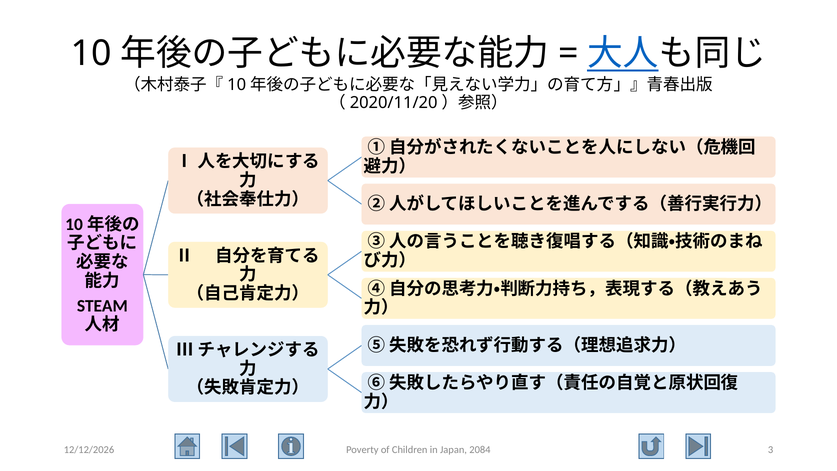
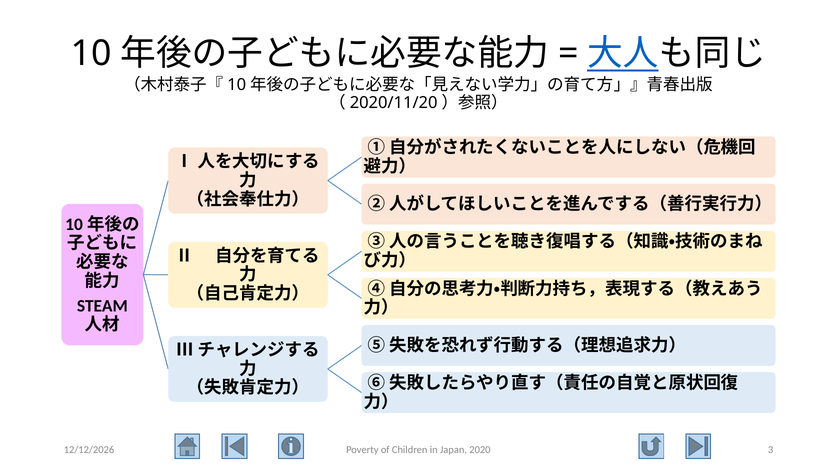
2084: 2084 -> 2020
